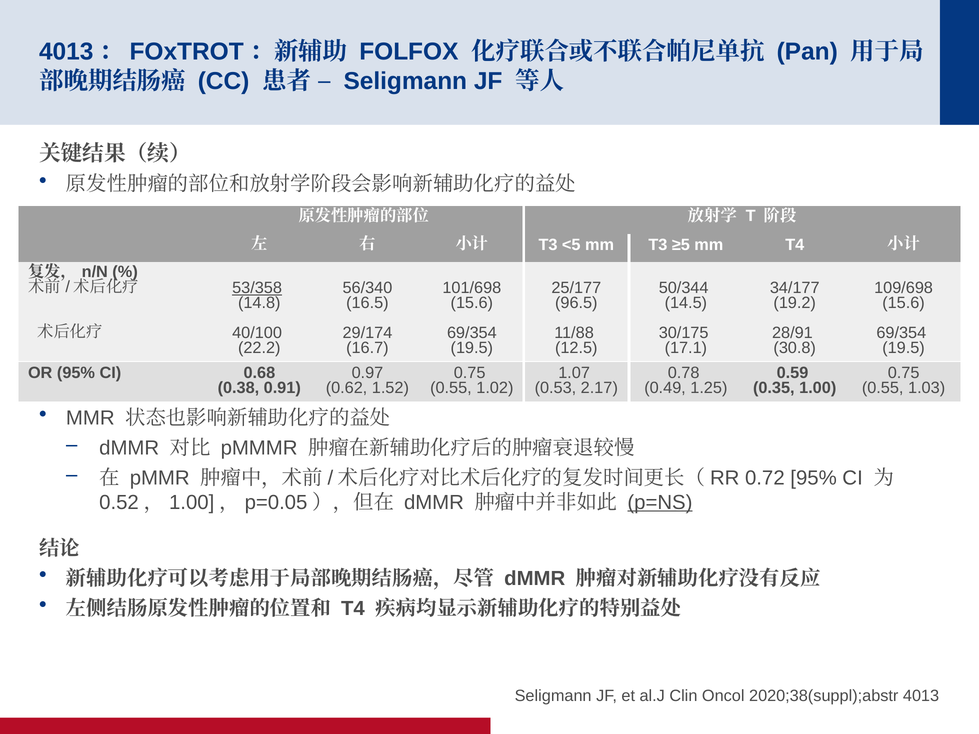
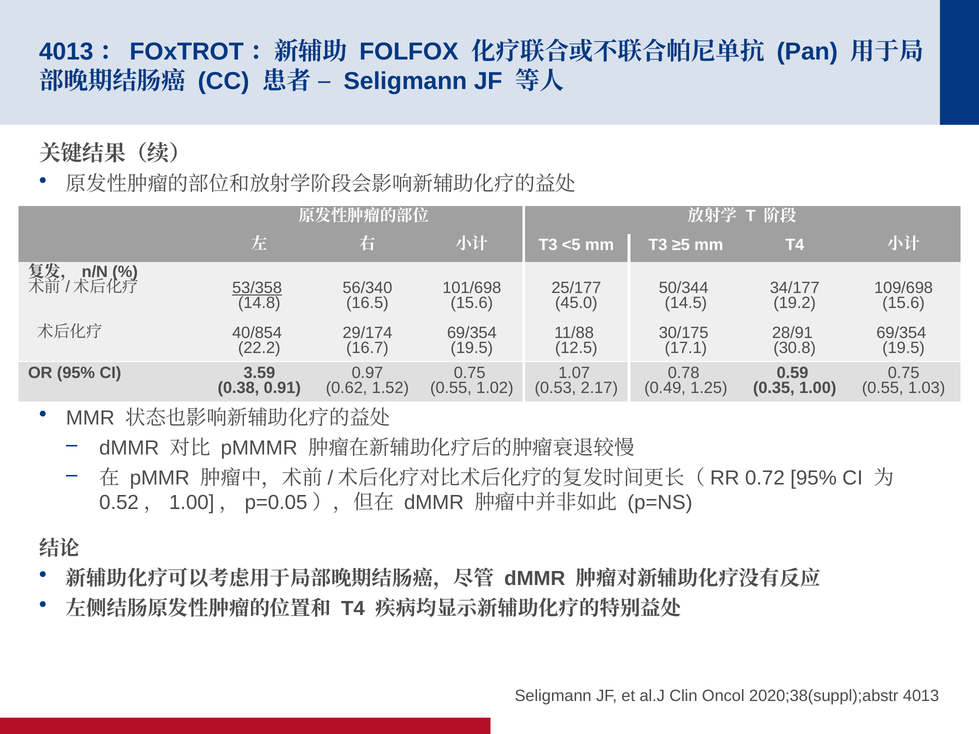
96.5: 96.5 -> 45.0
40/100: 40/100 -> 40/854
0.68: 0.68 -> 3.59
p=NS underline: present -> none
